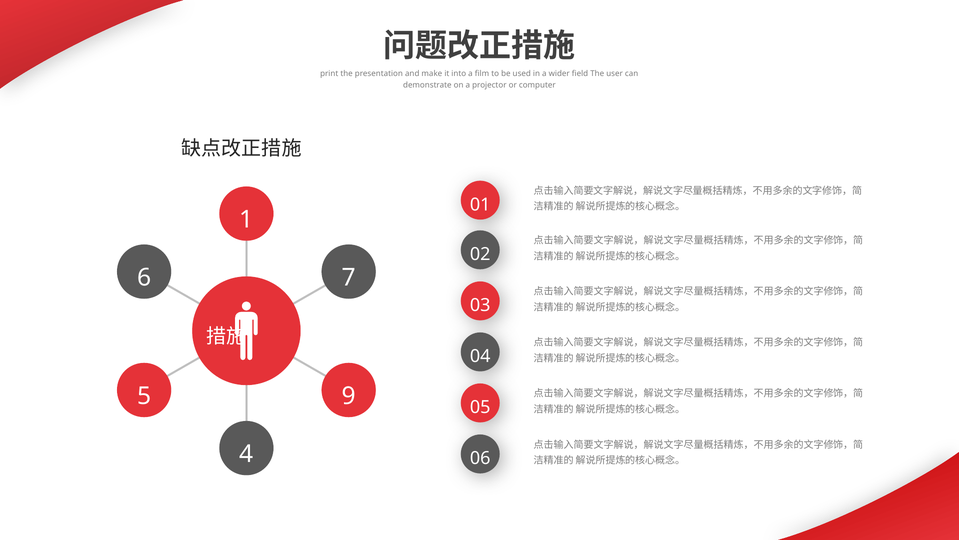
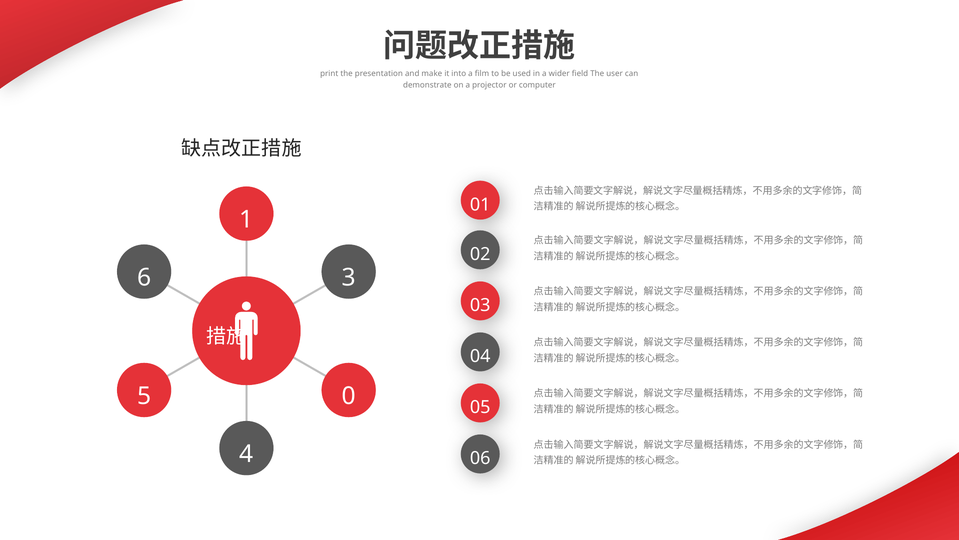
7: 7 -> 3
9: 9 -> 0
